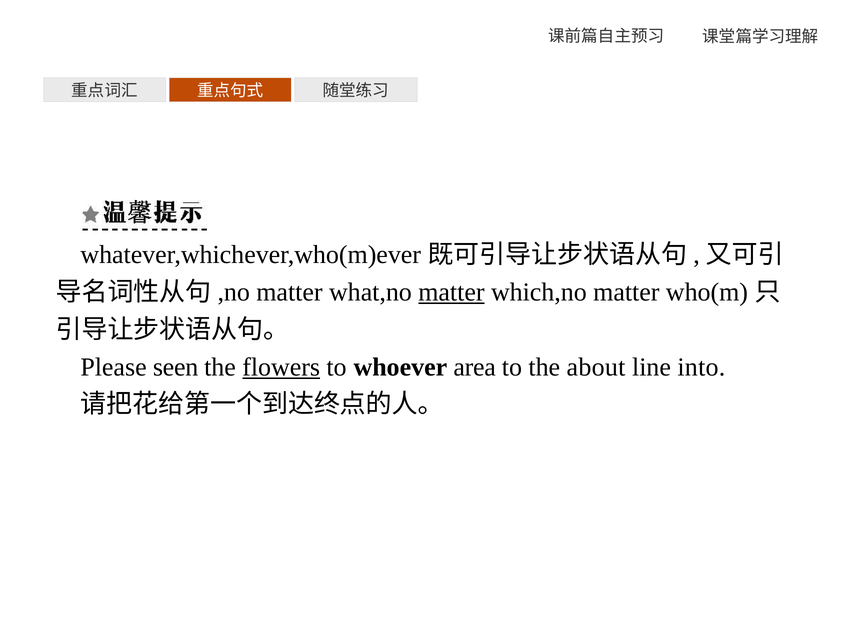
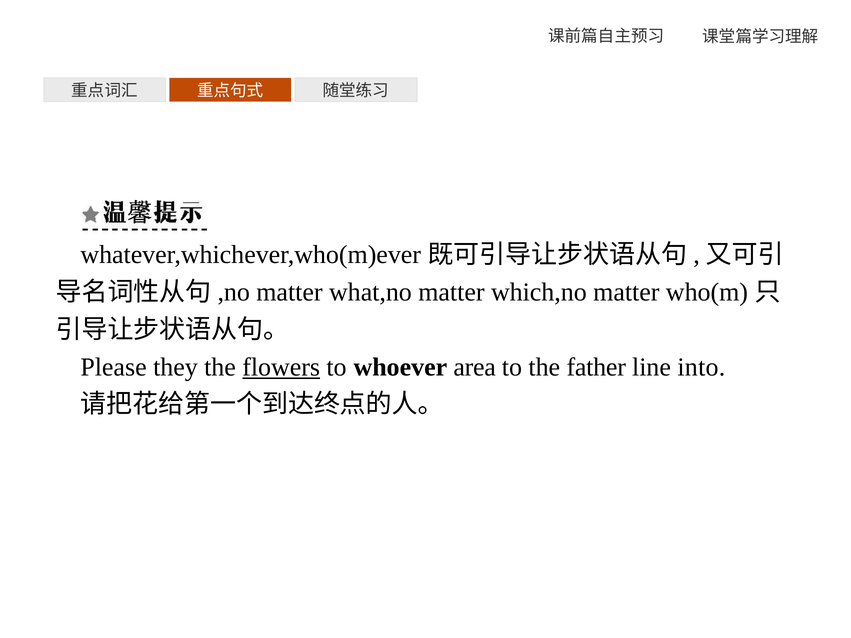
matter at (451, 292) underline: present -> none
seen: seen -> they
about: about -> father
